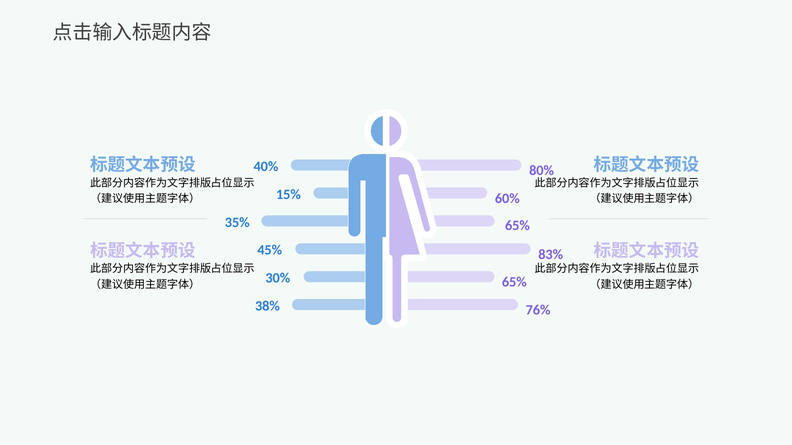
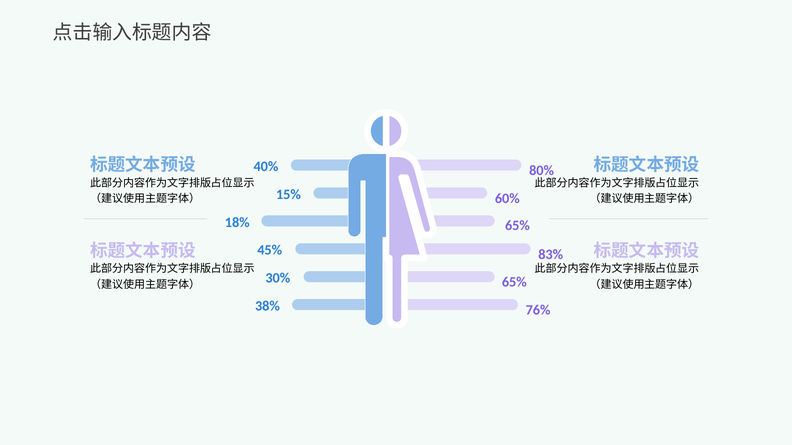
35%: 35% -> 18%
